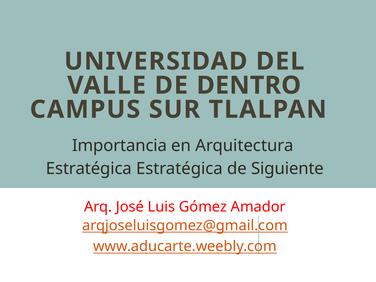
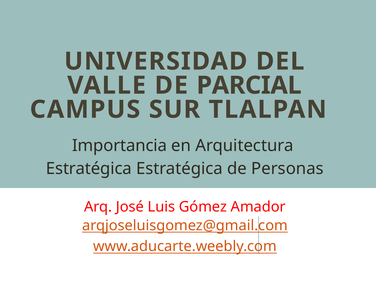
DENTRO: DENTRO -> PARCIAL
Siguiente: Siguiente -> Personas
